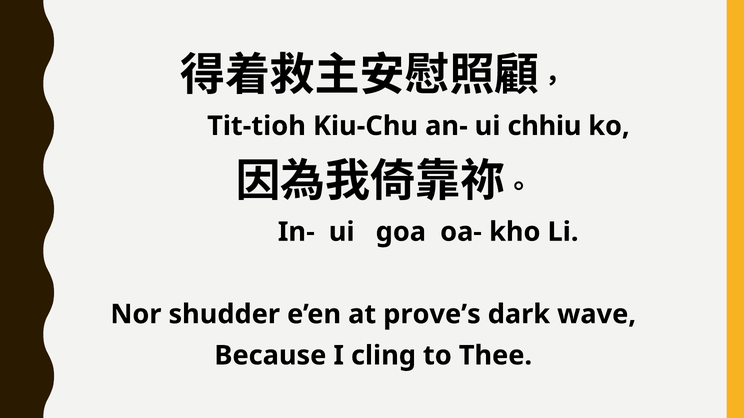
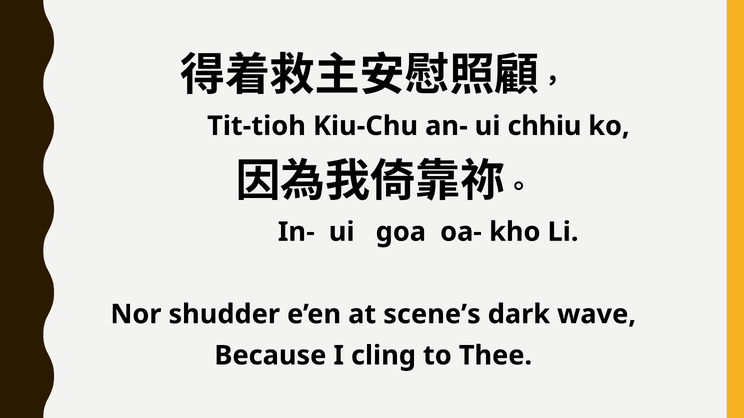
prove’s: prove’s -> scene’s
